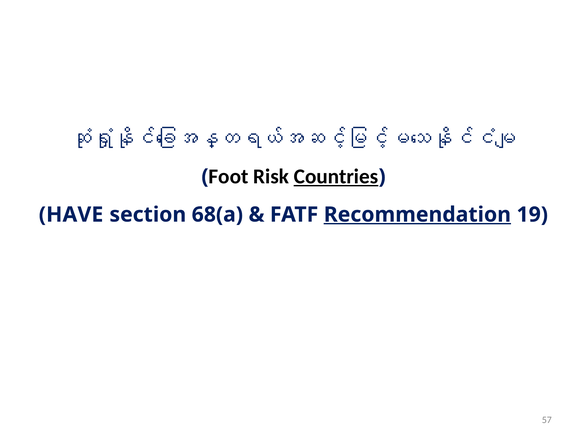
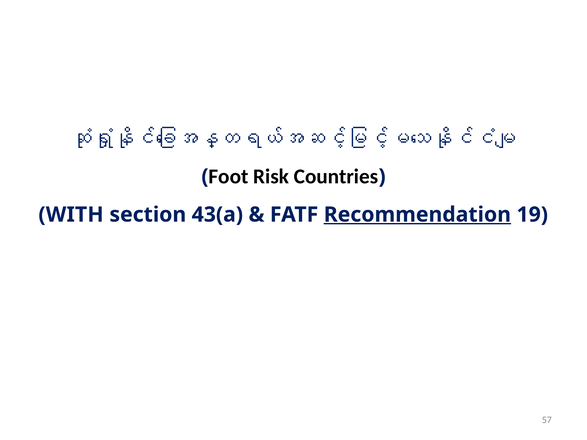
Countries underline: present -> none
HAVE: HAVE -> WITH
68(a: 68(a -> 43(a
